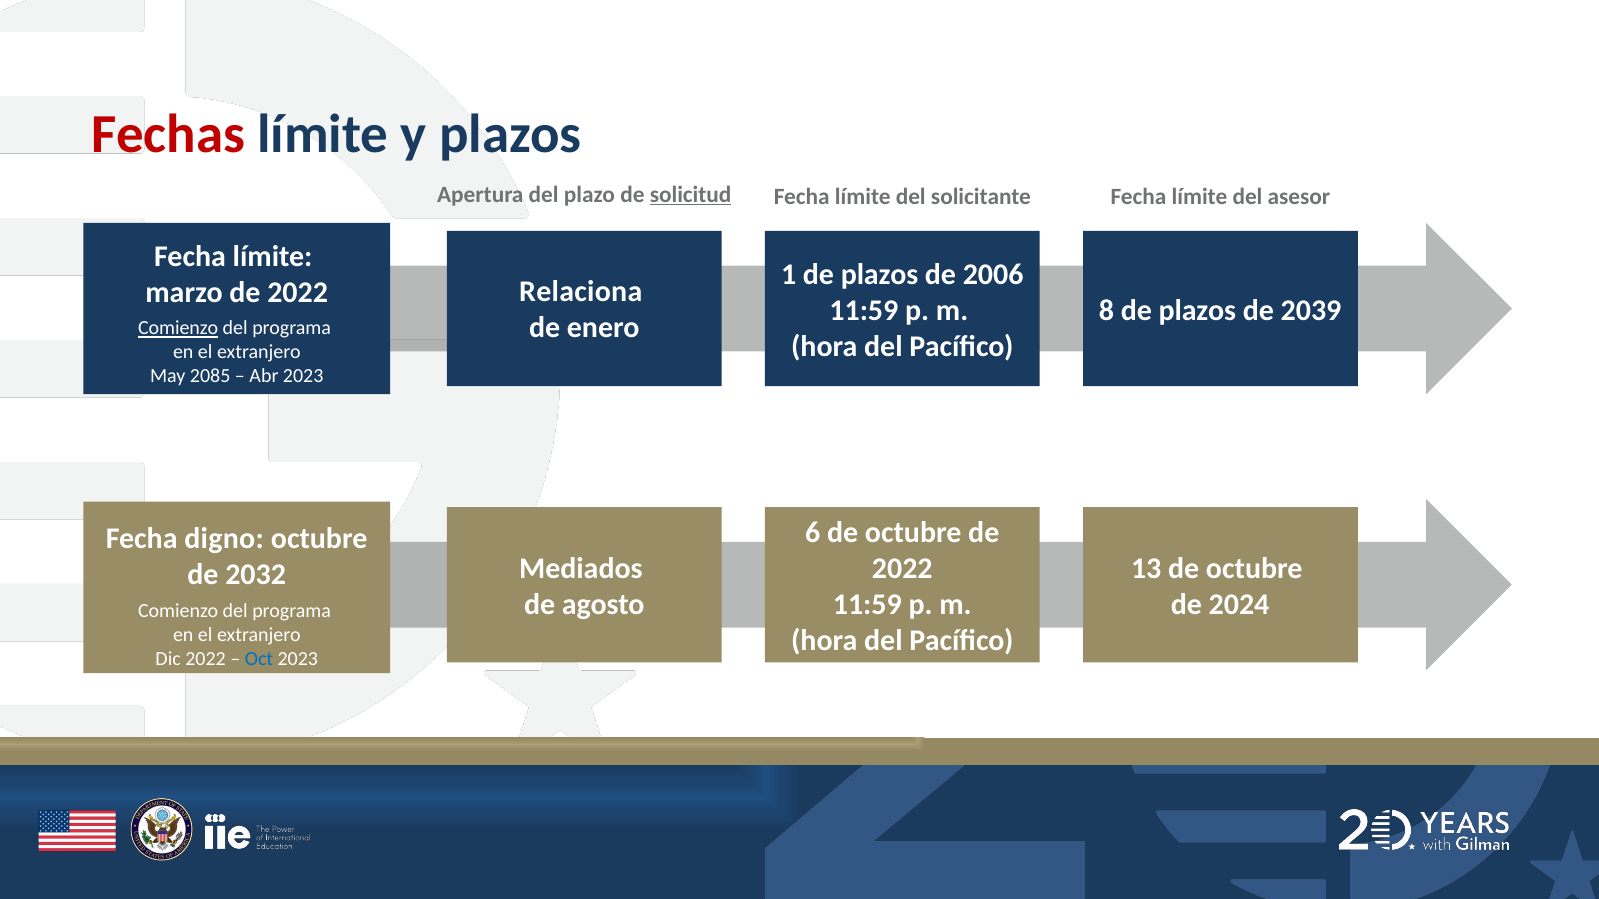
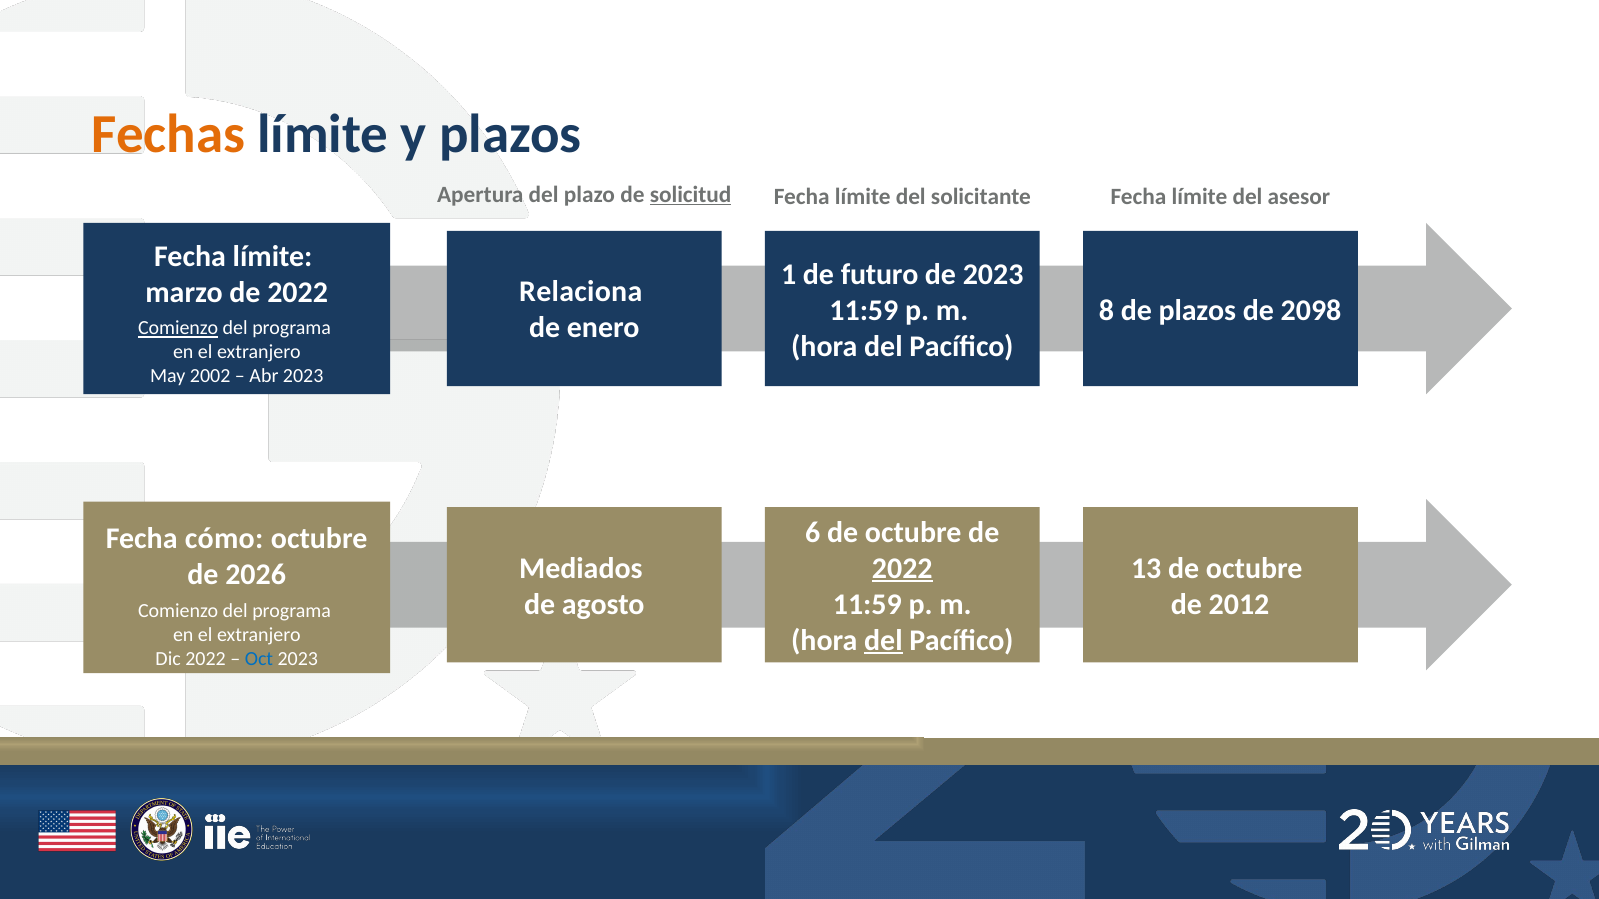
Fechas colour: red -> orange
1 de plazos: plazos -> futuro
de 2006: 2006 -> 2023
2039: 2039 -> 2098
2085: 2085 -> 2002
digno: digno -> cómo
2022 at (902, 569) underline: none -> present
2032: 2032 -> 2026
2024: 2024 -> 2012
del at (883, 641) underline: none -> present
